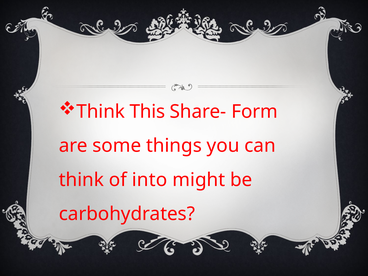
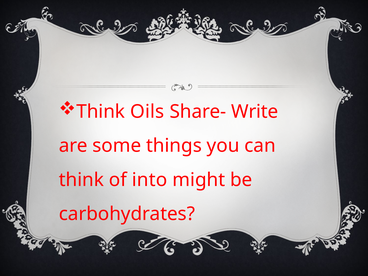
This: This -> Oils
Form: Form -> Write
